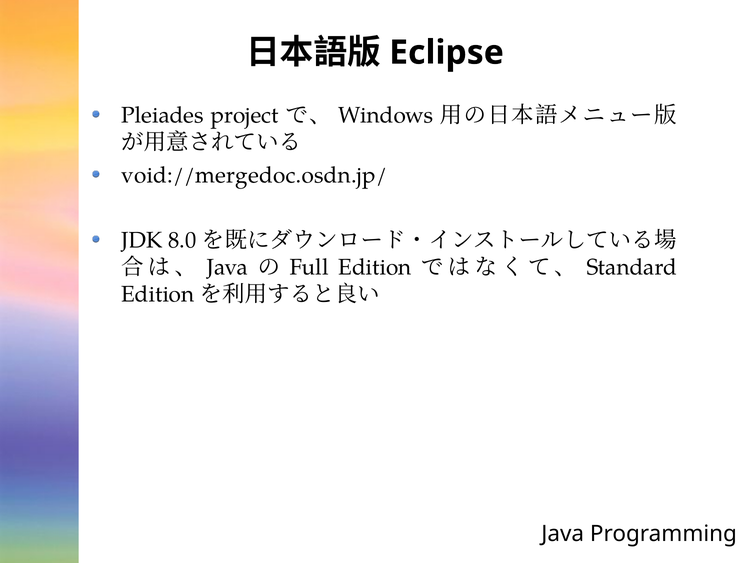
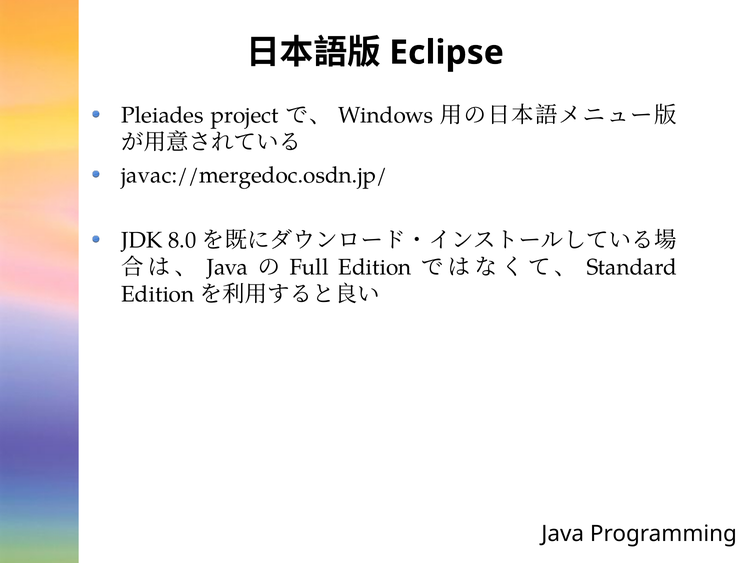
void://mergedoc.osdn.jp/: void://mergedoc.osdn.jp/ -> javac://mergedoc.osdn.jp/
